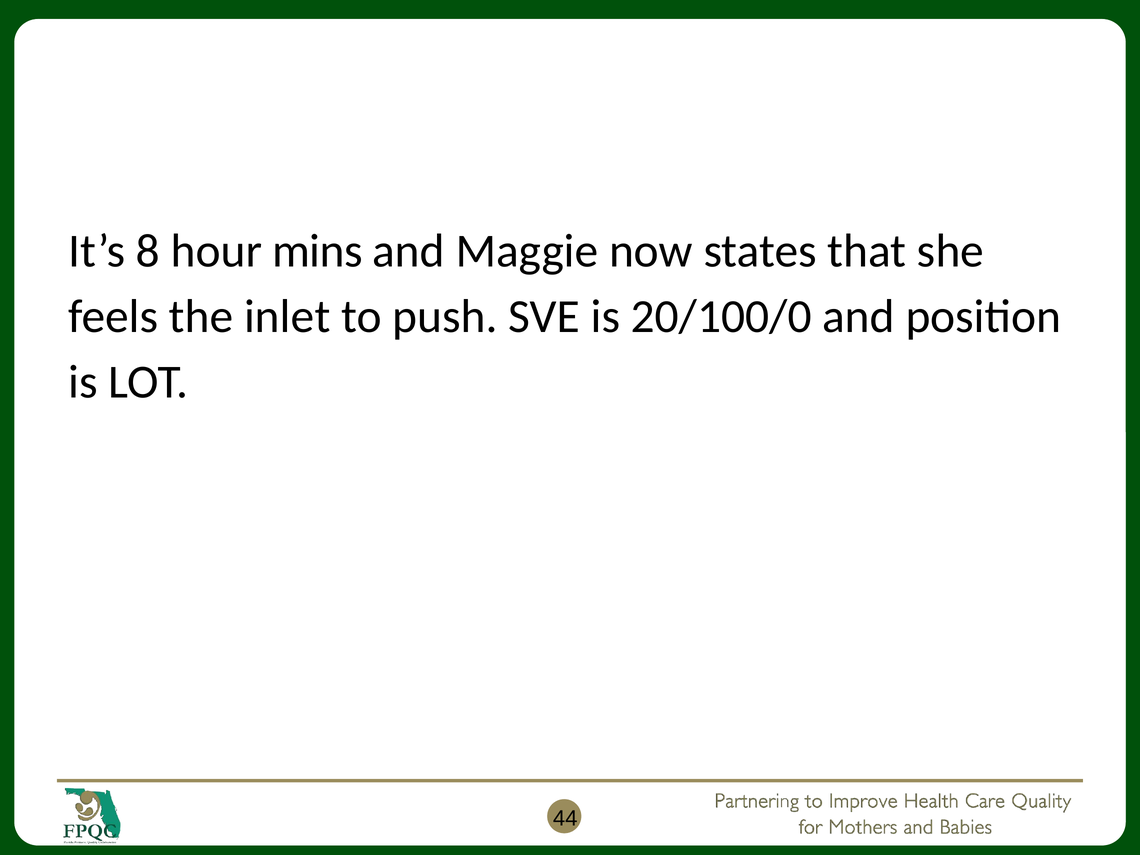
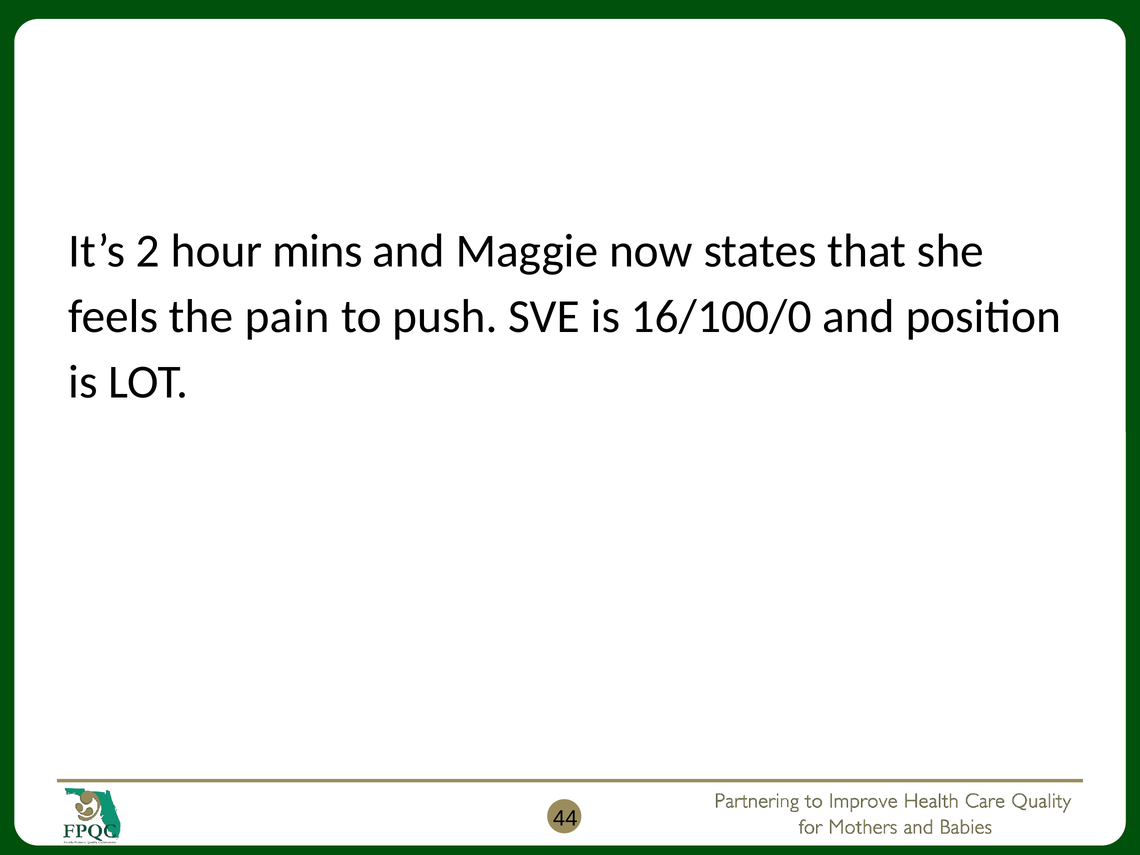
8: 8 -> 2
inlet: inlet -> pain
20/100/0: 20/100/0 -> 16/100/0
